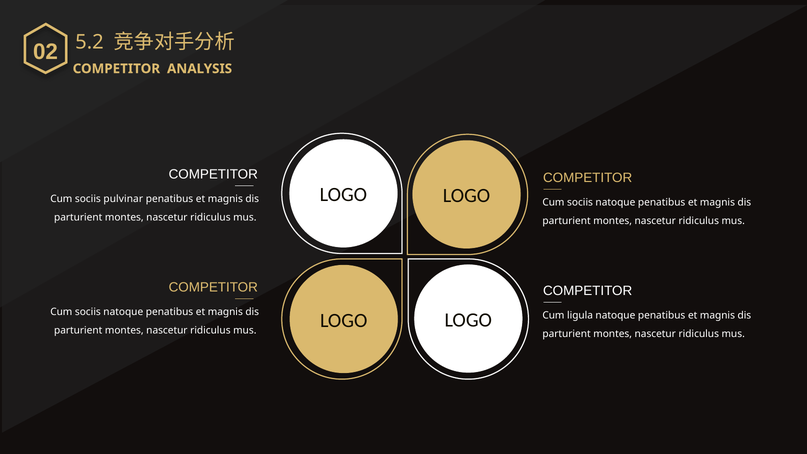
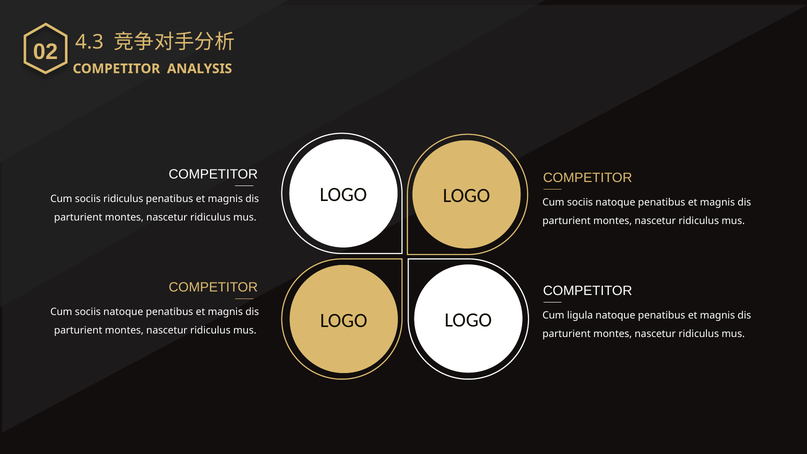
5.2: 5.2 -> 4.3
sociis pulvinar: pulvinar -> ridiculus
